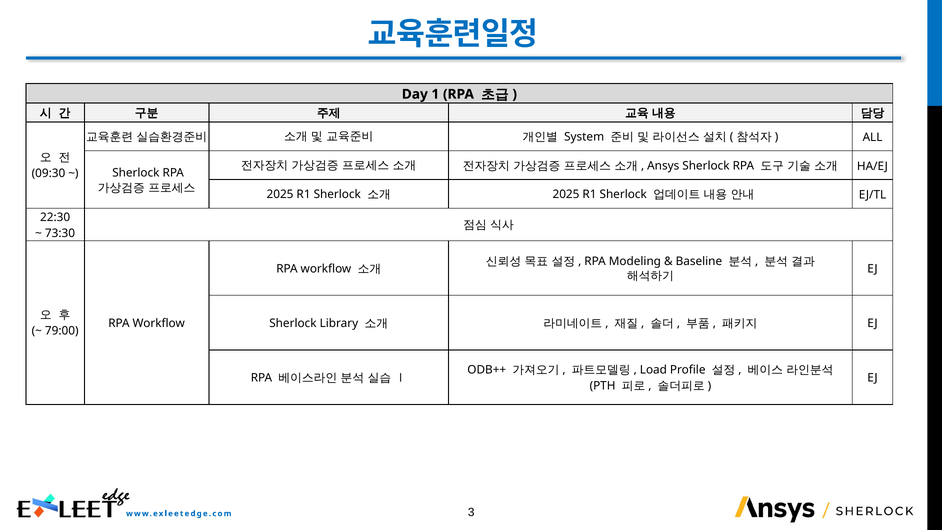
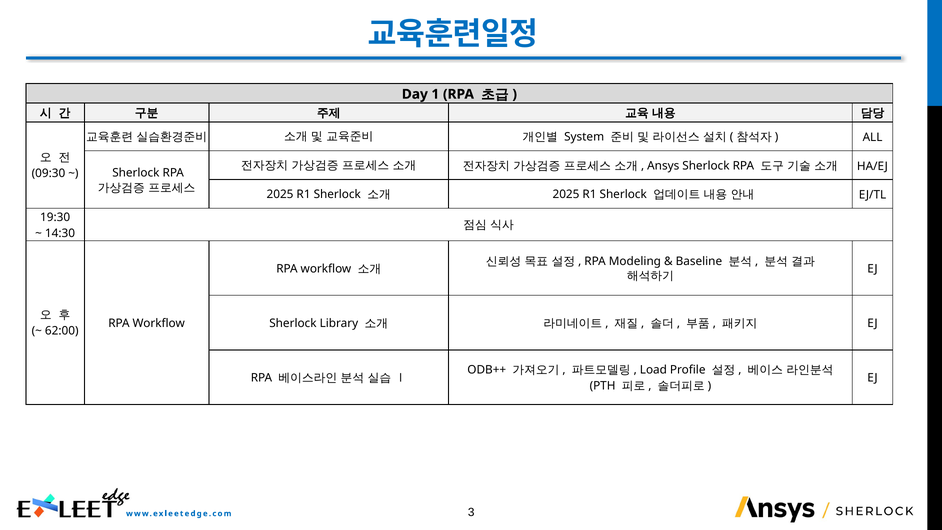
22:30: 22:30 -> 19:30
73:30: 73:30 -> 14:30
79:00: 79:00 -> 62:00
